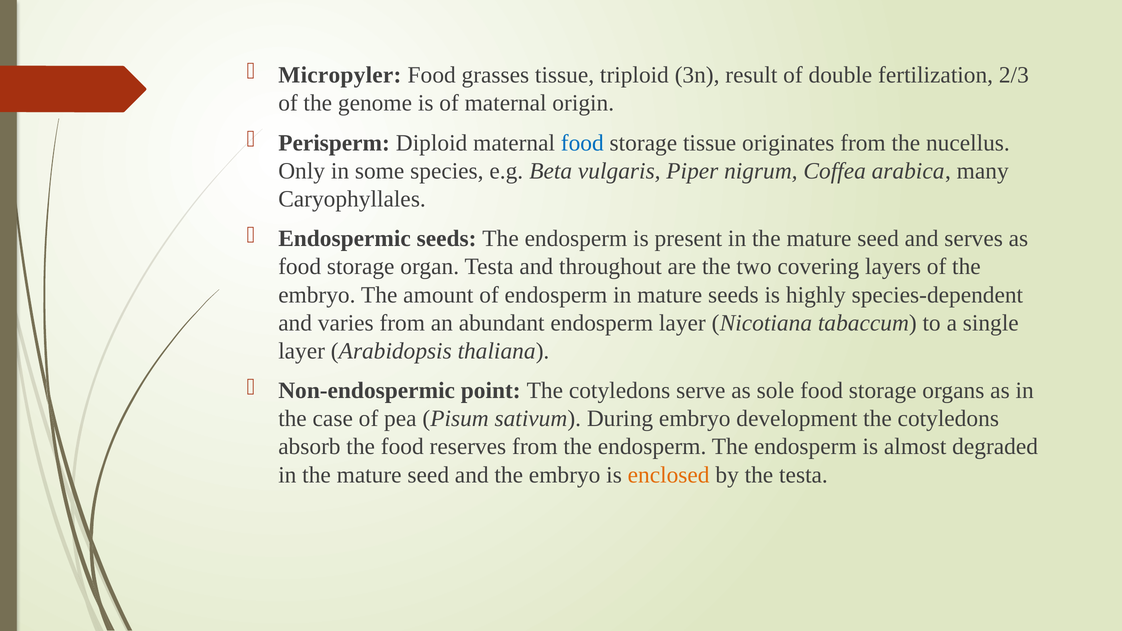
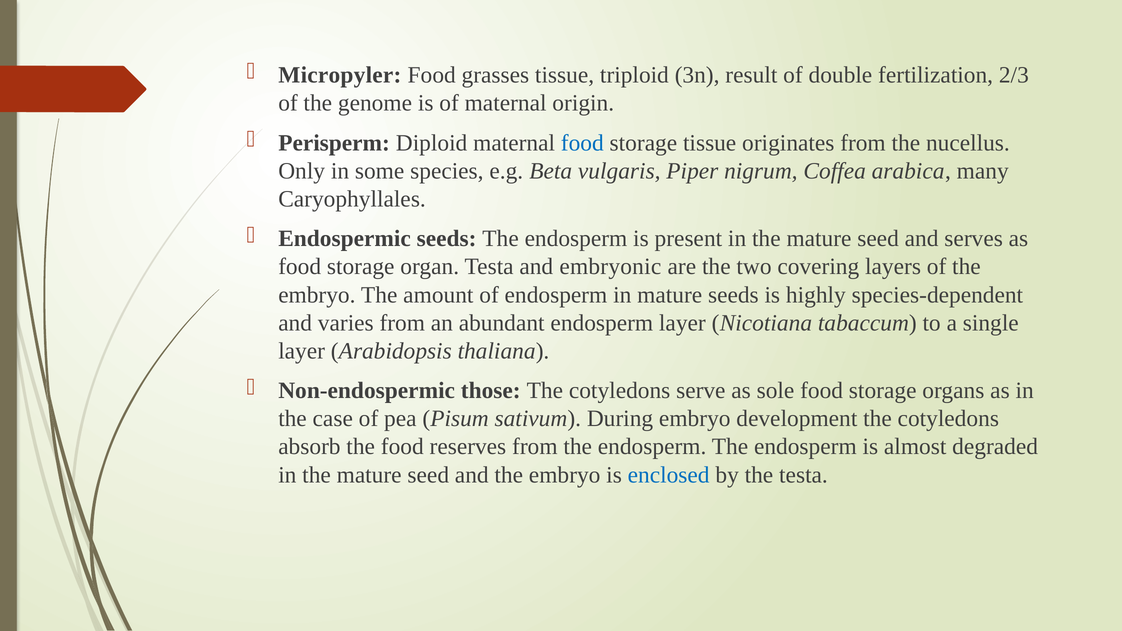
throughout: throughout -> embryonic
point: point -> those
enclosed colour: orange -> blue
